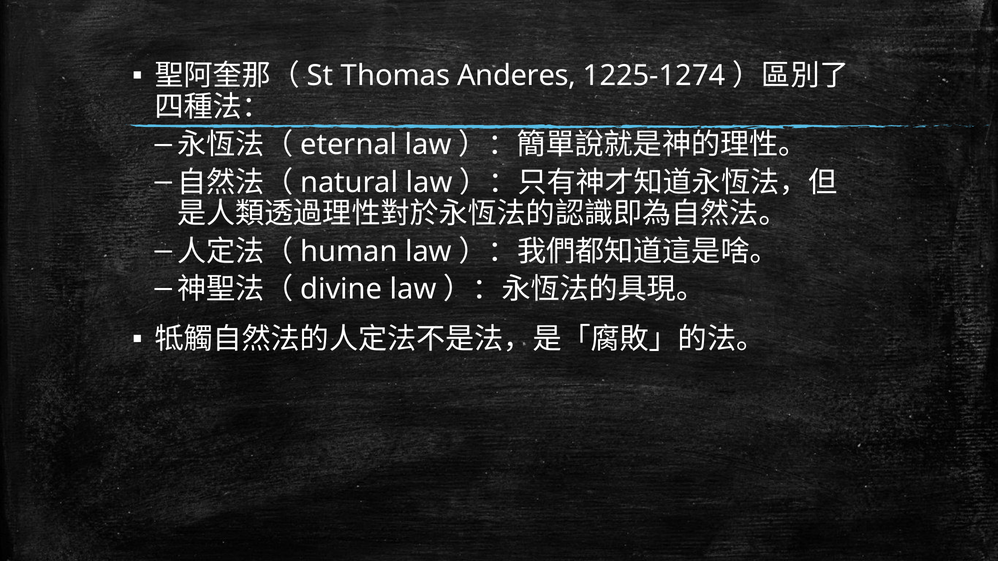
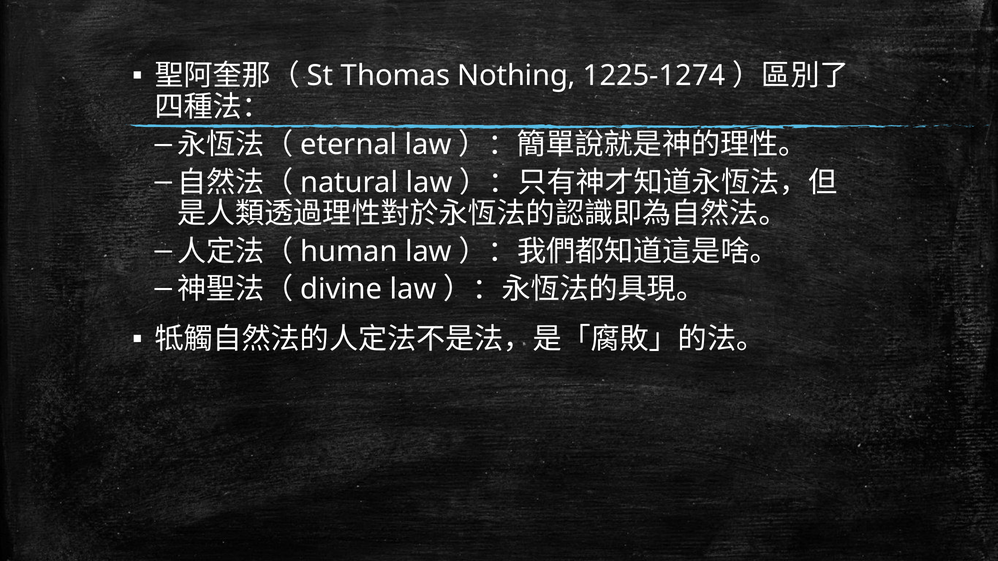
Anderes: Anderes -> Nothing
